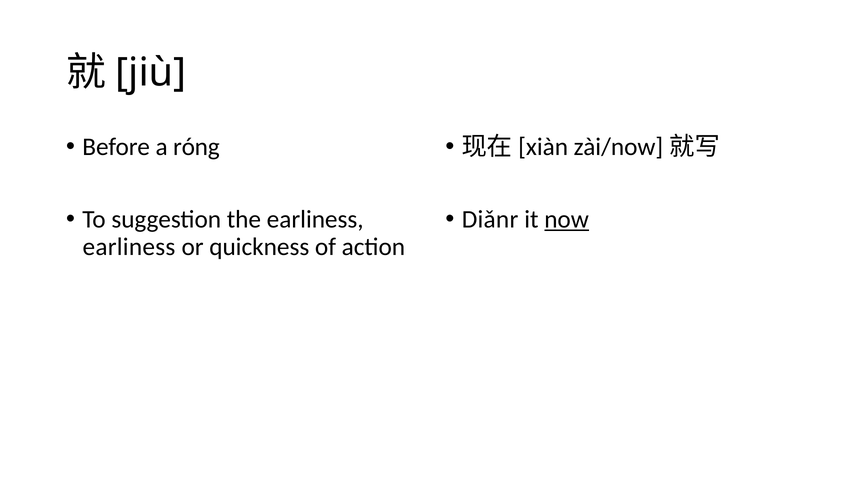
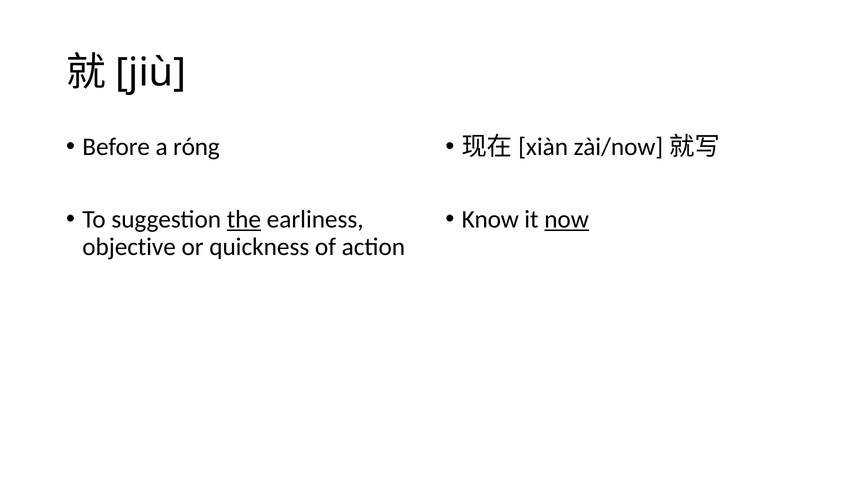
the underline: none -> present
Diǎnr: Diǎnr -> Know
earliness at (129, 247): earliness -> objective
